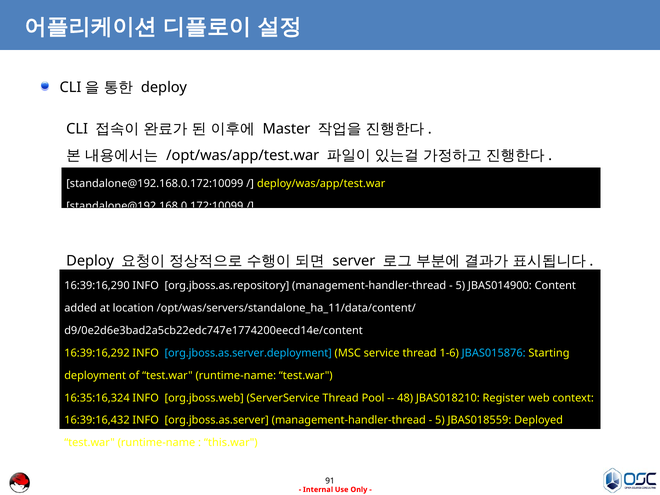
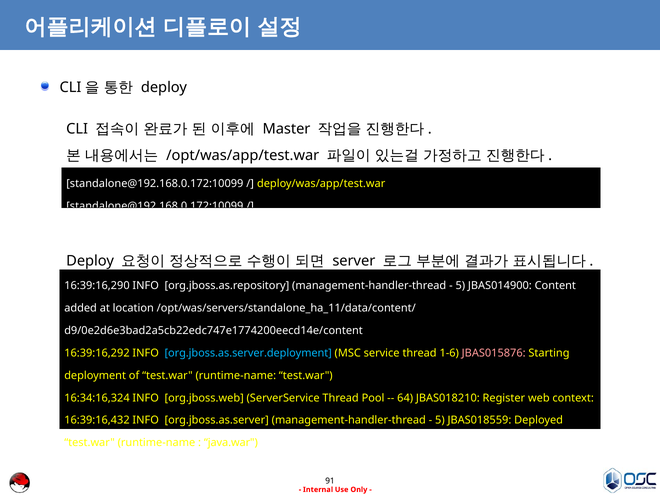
JBAS015876 colour: light blue -> pink
16:35:16,324: 16:35:16,324 -> 16:34:16,324
48: 48 -> 64
this.war: this.war -> java.war
